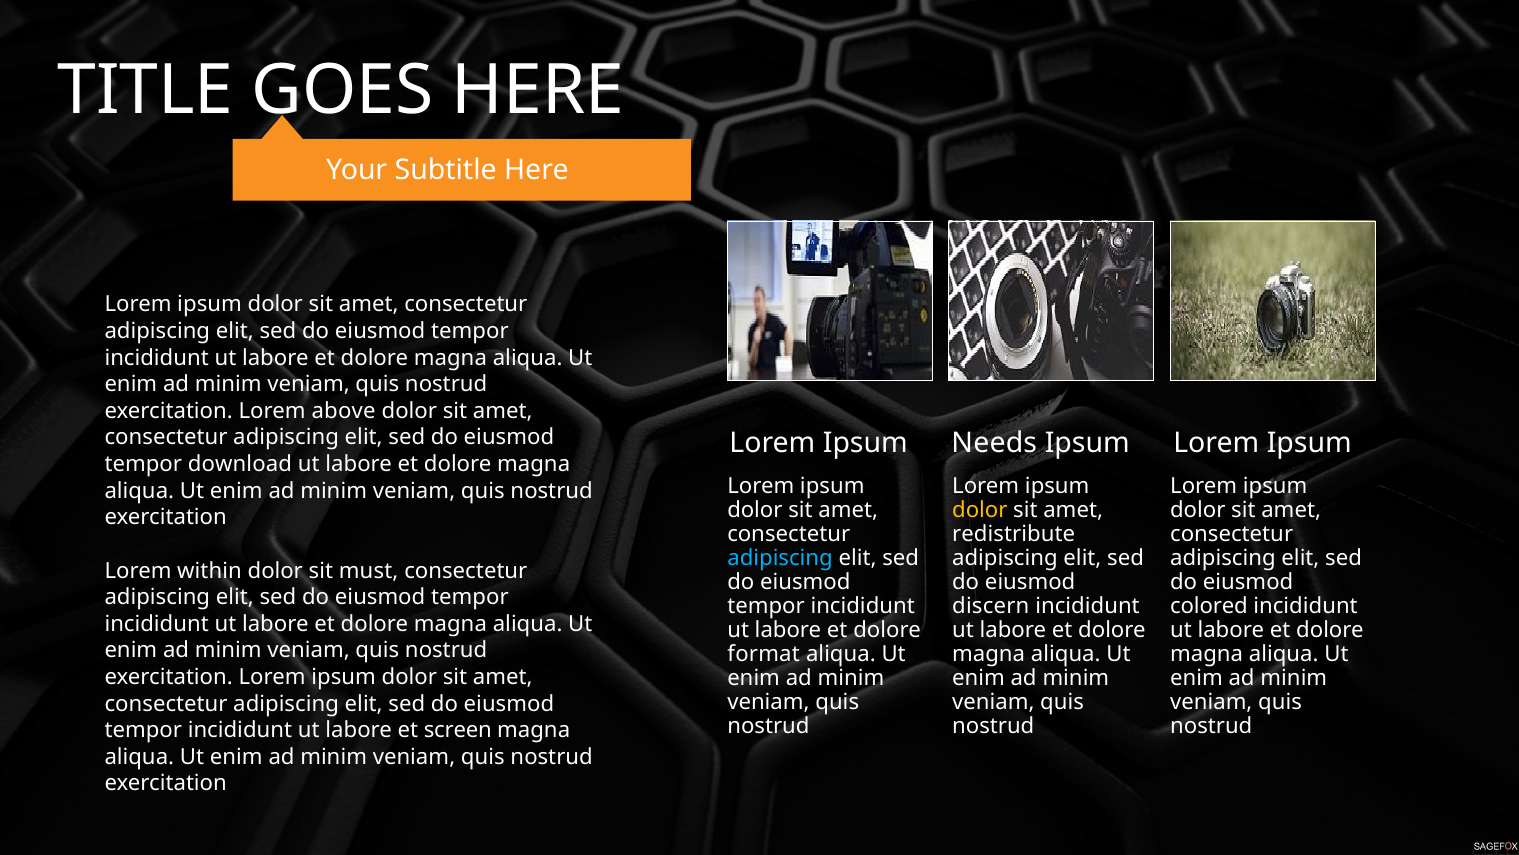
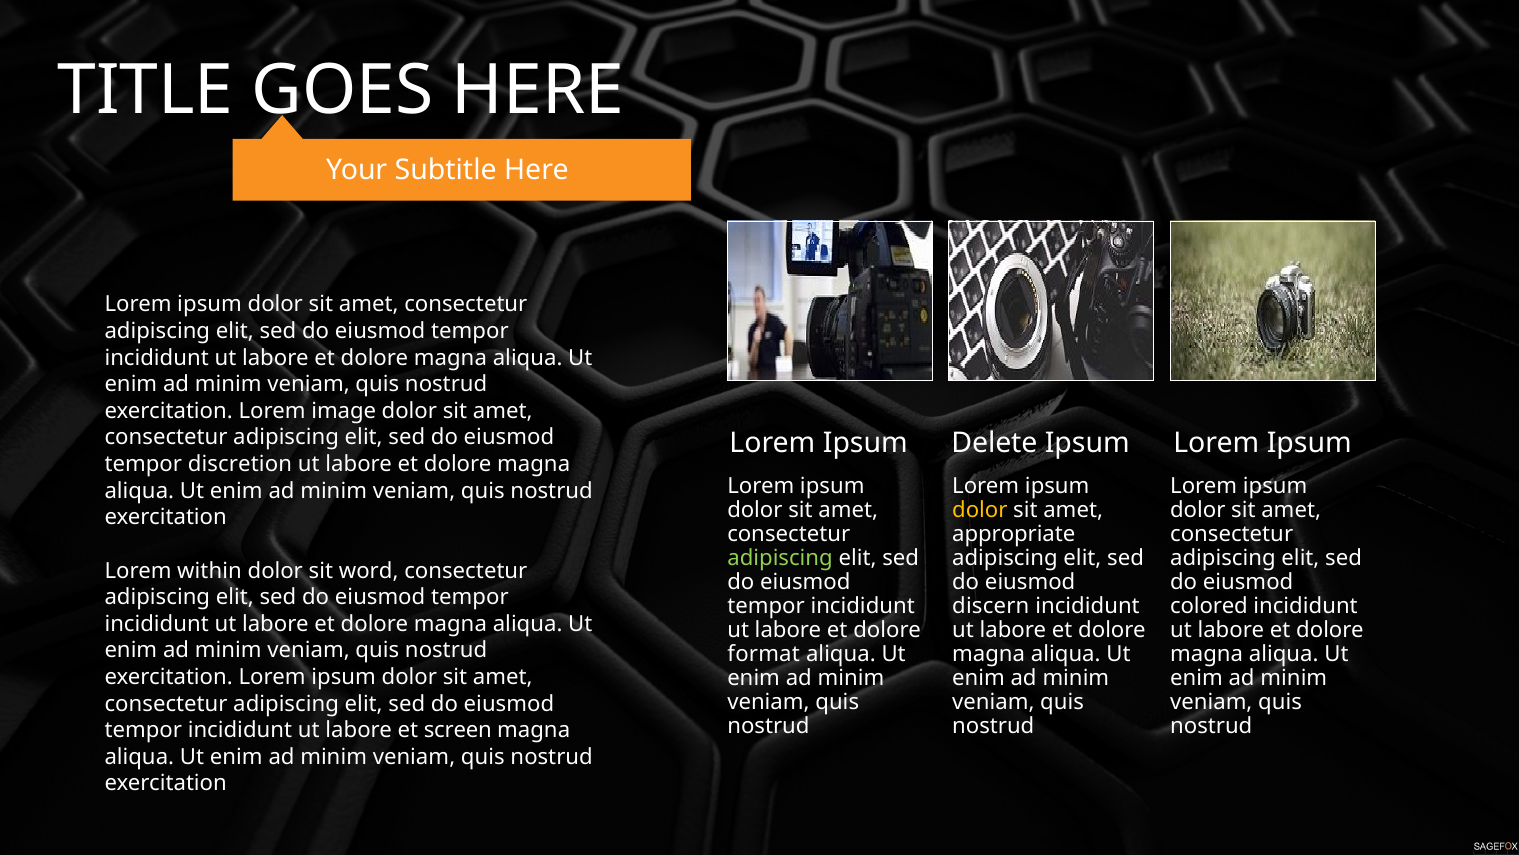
above: above -> image
Needs: Needs -> Delete
download: download -> discretion
redistribute: redistribute -> appropriate
adipiscing at (780, 558) colour: light blue -> light green
must: must -> word
